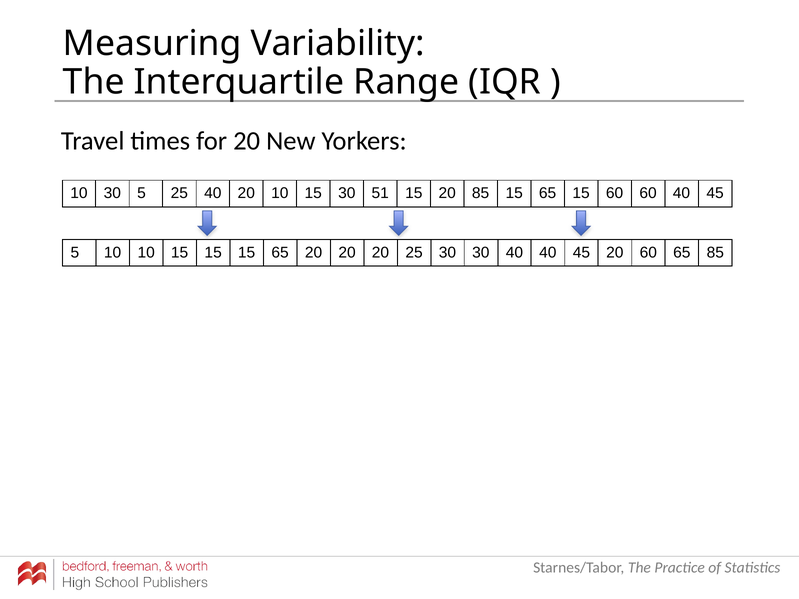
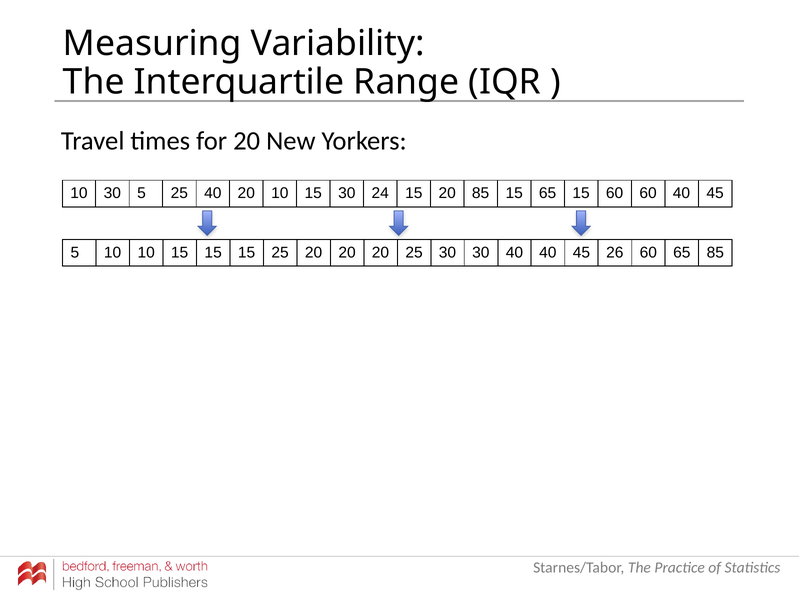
51: 51 -> 24
15 15 65: 65 -> 25
45 20: 20 -> 26
